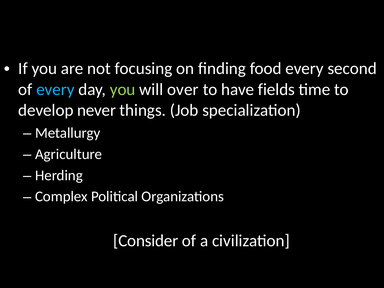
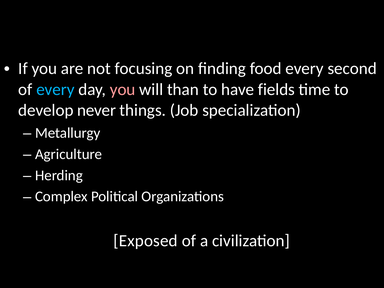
you at (123, 89) colour: light green -> pink
over: over -> than
Consider: Consider -> Exposed
